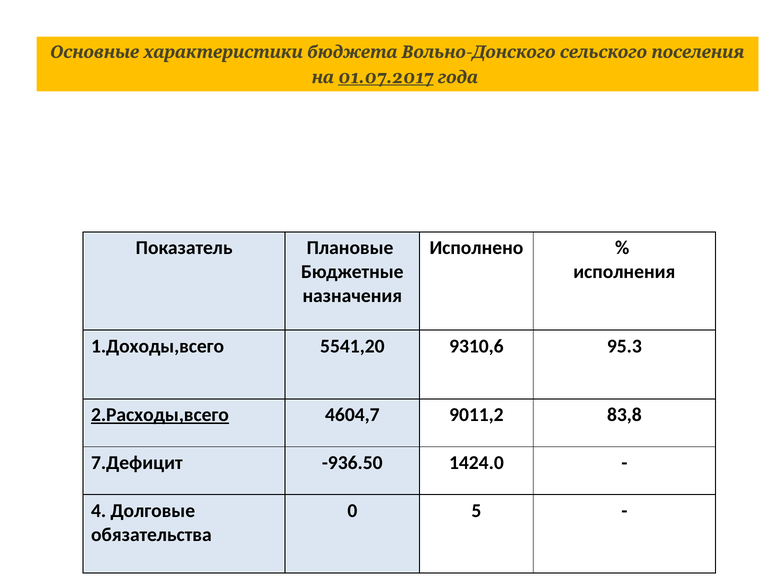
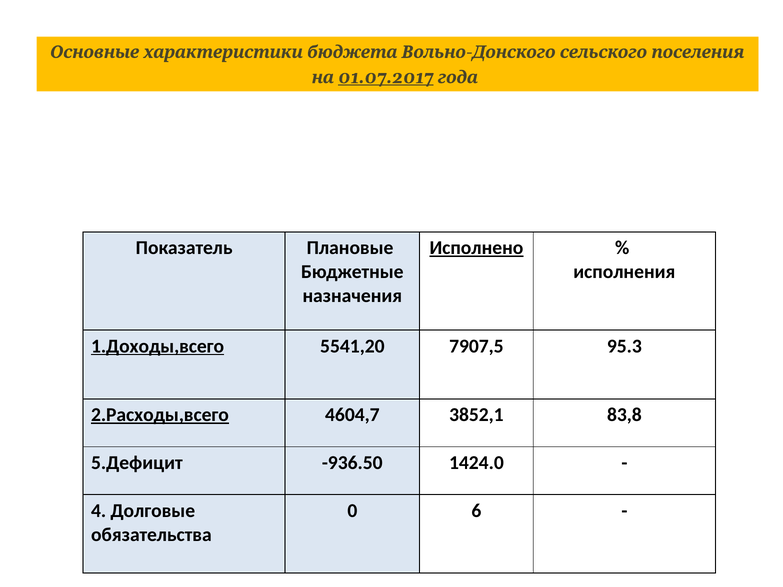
Исполнено underline: none -> present
1.Доходы,всего underline: none -> present
9310,6: 9310,6 -> 7907,5
9011,2: 9011,2 -> 3852,1
7.Дефицит: 7.Дефицит -> 5.Дефицит
5: 5 -> 6
